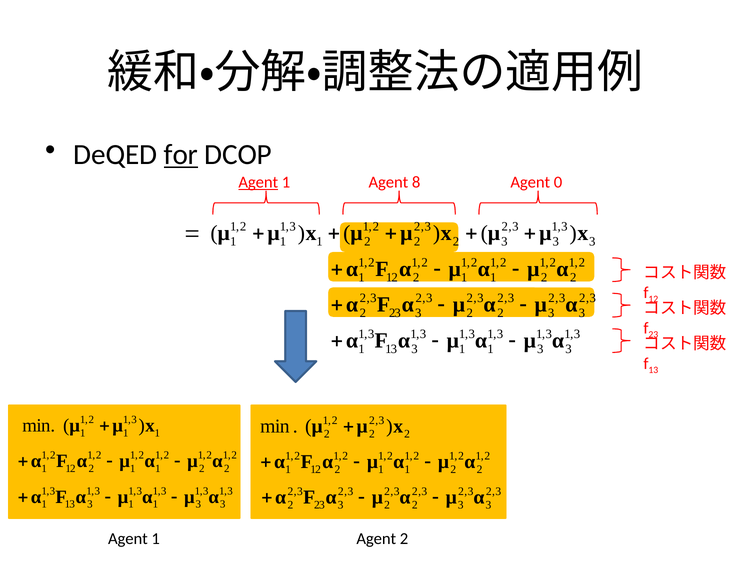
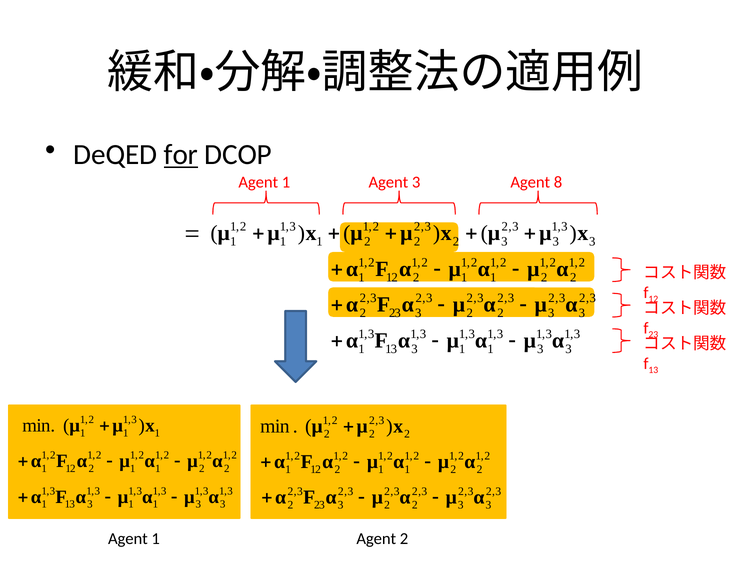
Agent at (258, 182) underline: present -> none
Agent 8: 8 -> 3
0: 0 -> 8
